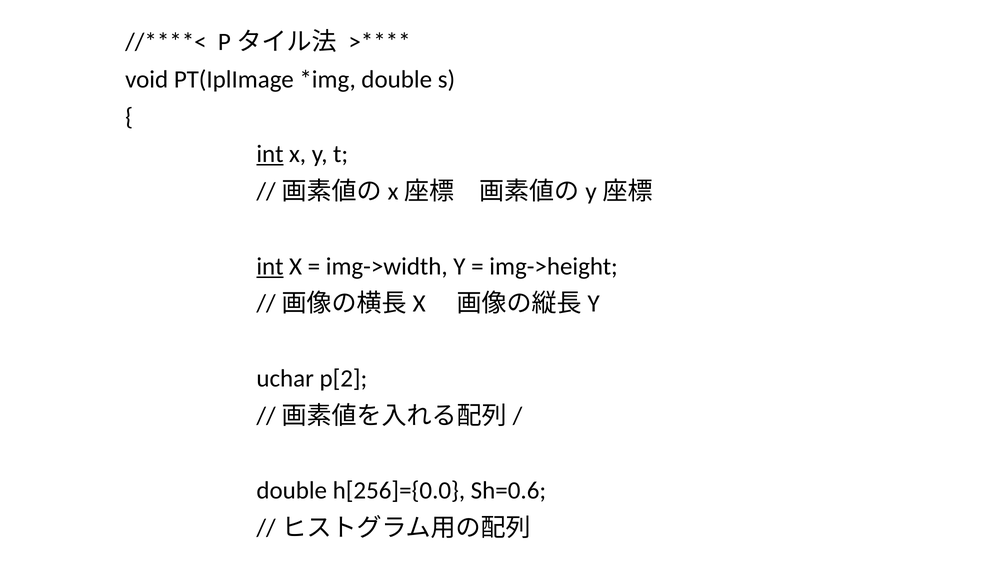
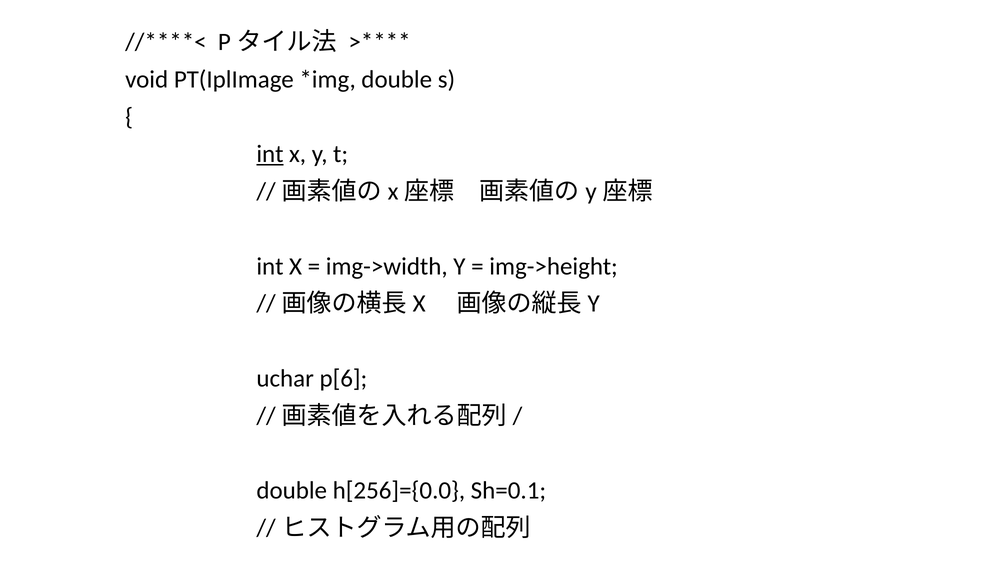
int at (270, 267) underline: present -> none
p[2: p[2 -> p[6
Sh=0.6: Sh=0.6 -> Sh=0.1
